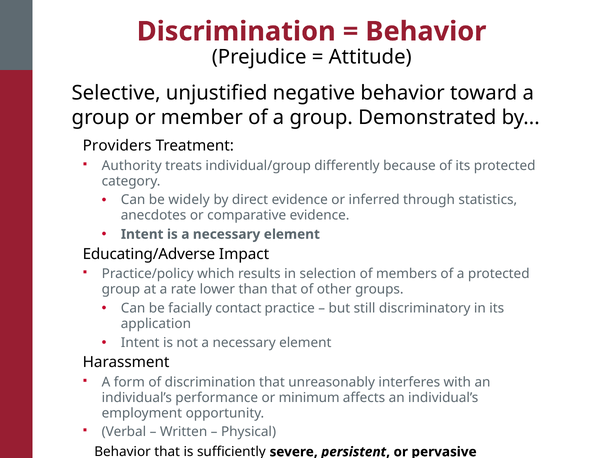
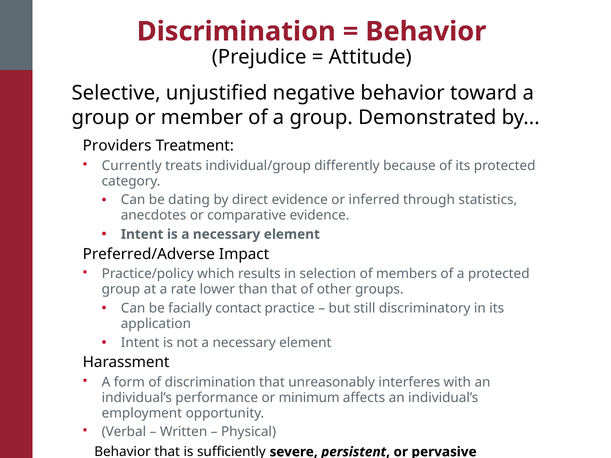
Authority: Authority -> Currently
widely: widely -> dating
Educating/Adverse: Educating/Adverse -> Preferred/Adverse
